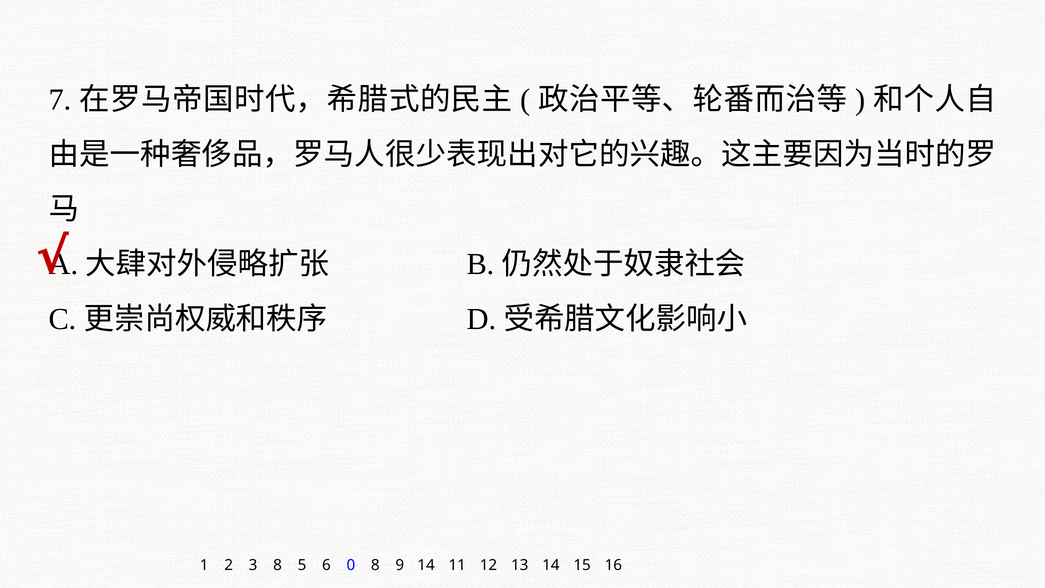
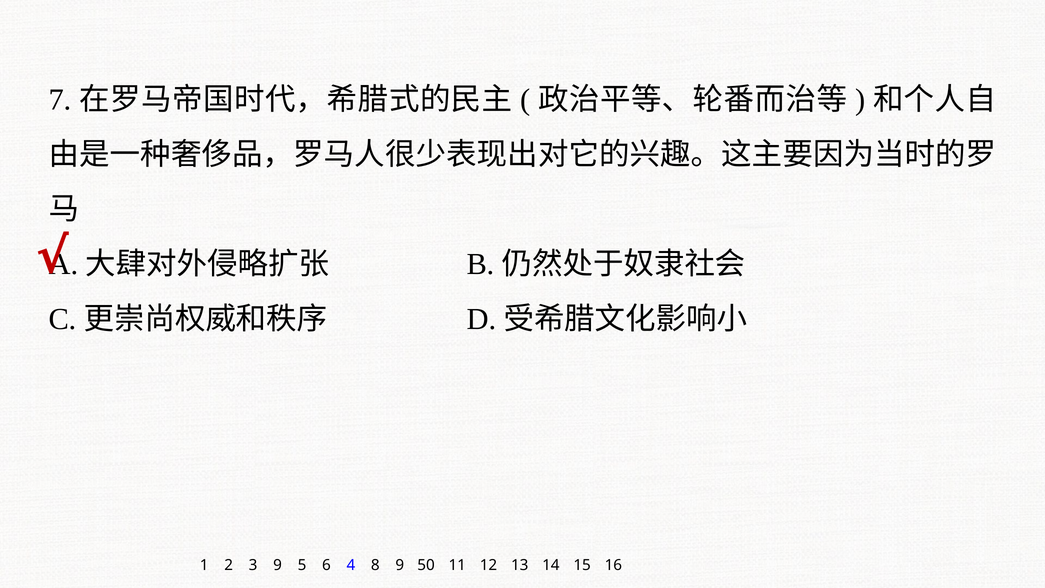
3 8: 8 -> 9
0: 0 -> 4
9 14: 14 -> 50
